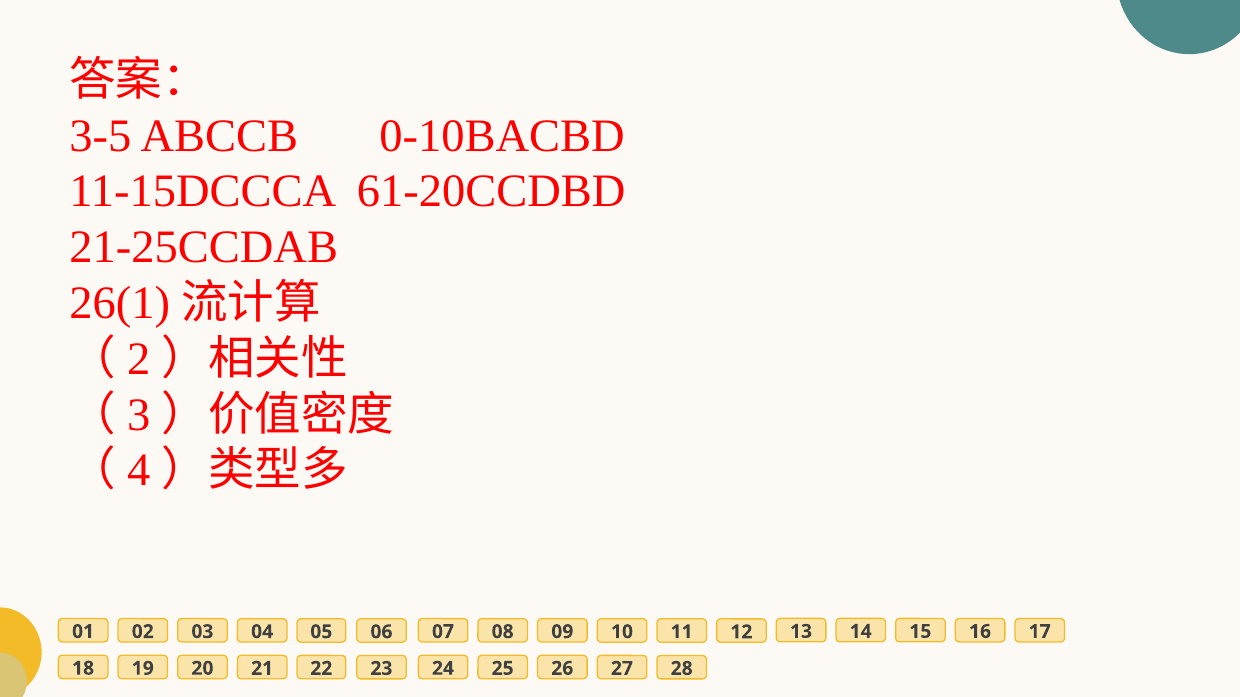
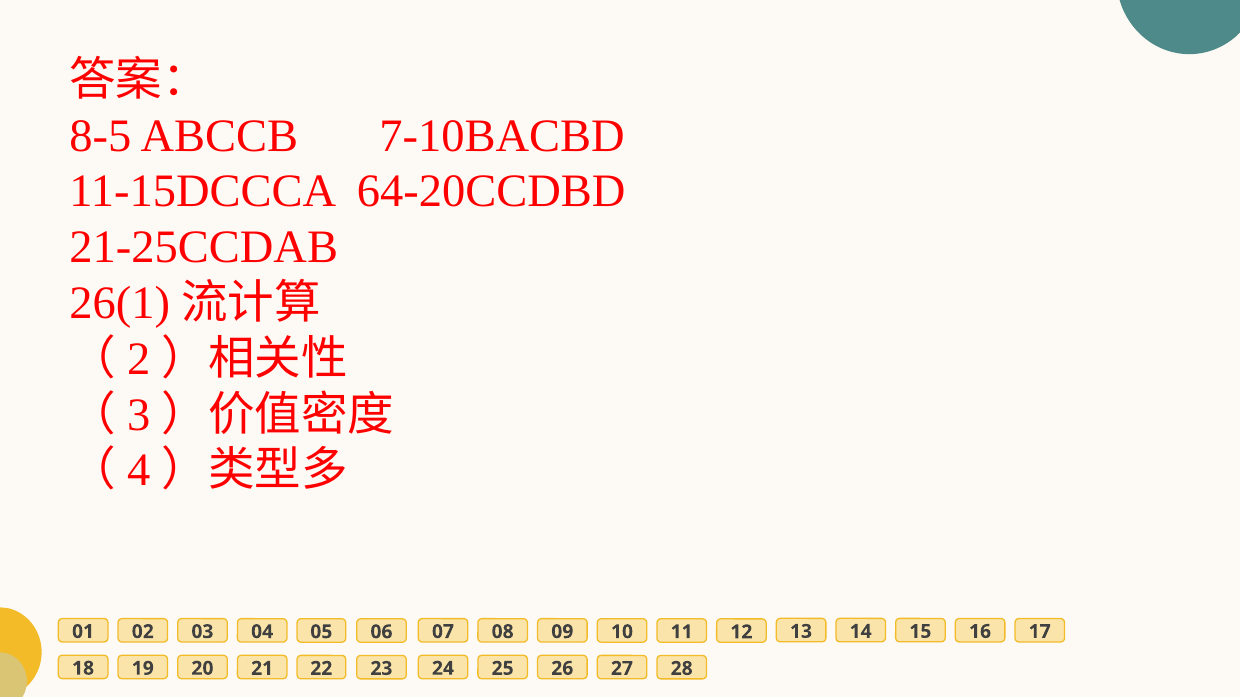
3-5: 3-5 -> 8-5
0-10BACBD: 0-10BACBD -> 7-10BACBD
61-20CCDBD: 61-20CCDBD -> 64-20CCDBD
